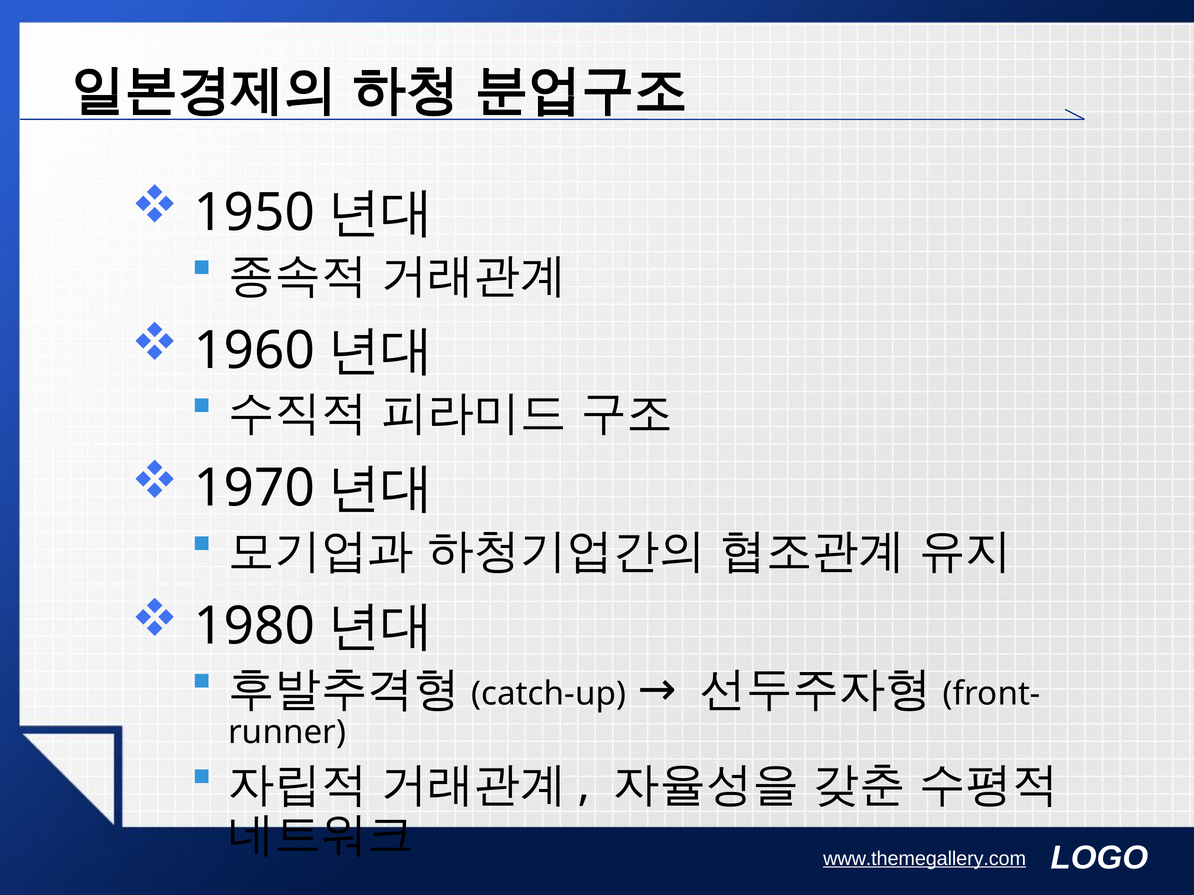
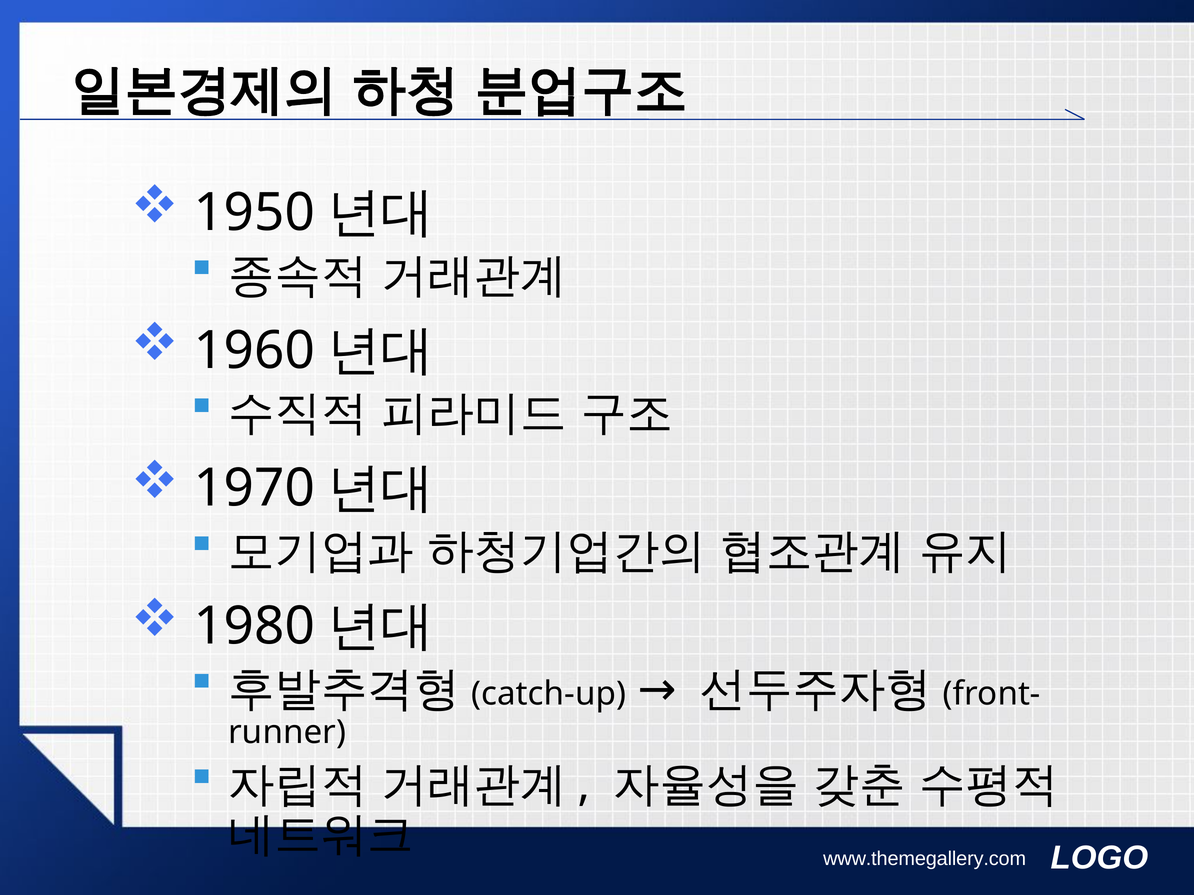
www.themegallery.com underline: present -> none
